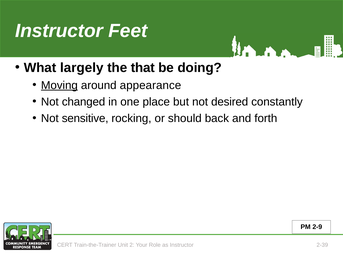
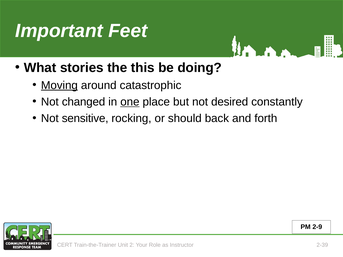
Instructor at (59, 31): Instructor -> Important
largely: largely -> stories
that: that -> this
appearance: appearance -> catastrophic
one underline: none -> present
